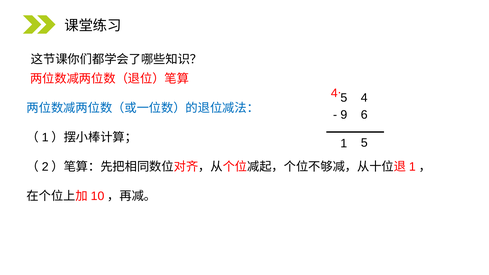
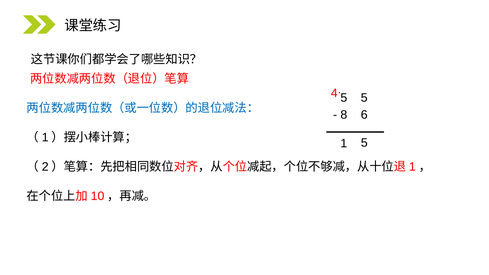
4 at (364, 98): 4 -> 5
9: 9 -> 8
